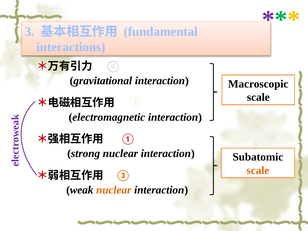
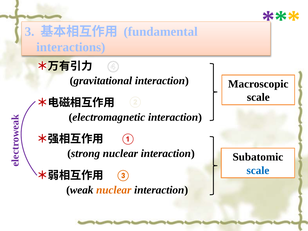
scale at (258, 170) colour: orange -> blue
